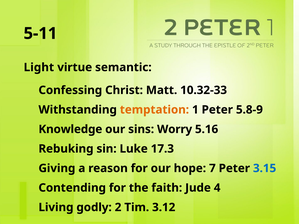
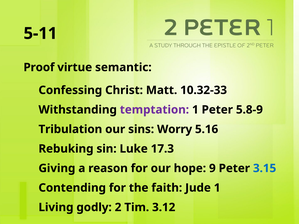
Light: Light -> Proof
temptation colour: orange -> purple
Knowledge: Knowledge -> Tribulation
7: 7 -> 9
Jude 4: 4 -> 1
